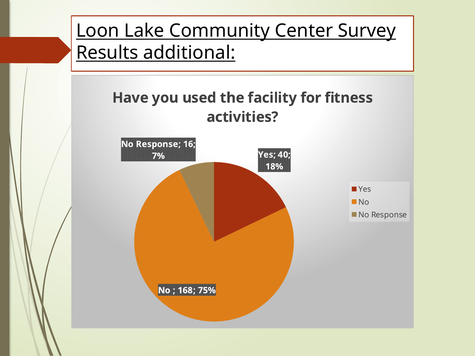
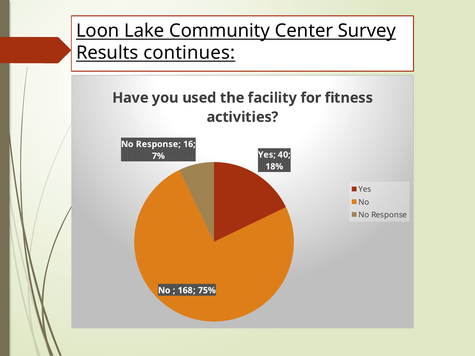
additional: additional -> continues
